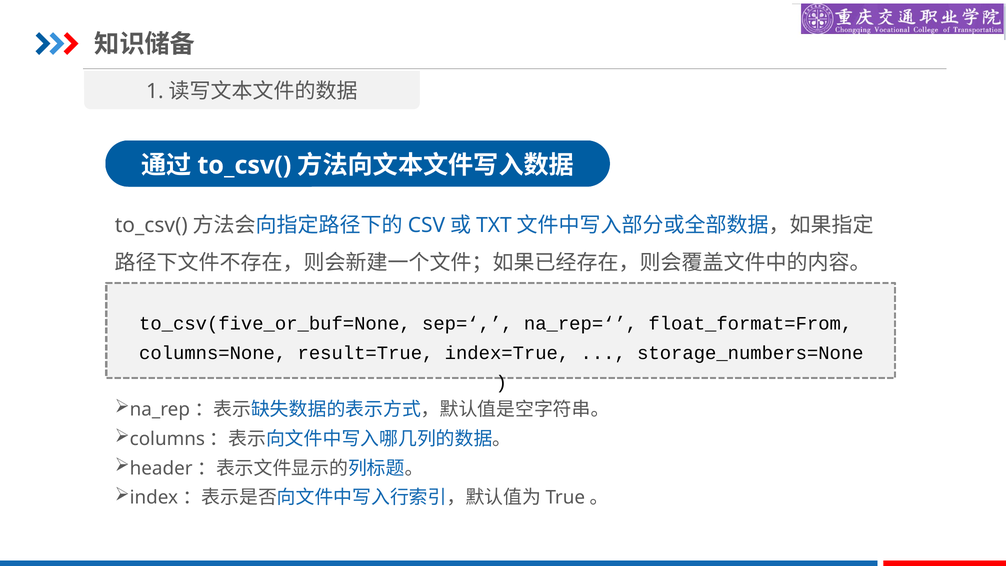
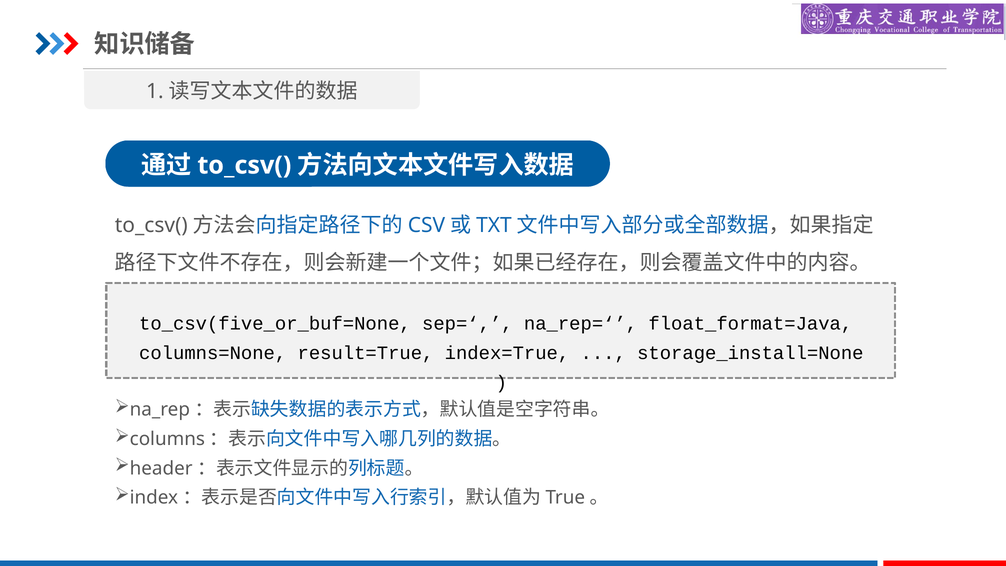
float_format=From: float_format=From -> float_format=Java
storage_numbers=None: storage_numbers=None -> storage_install=None
